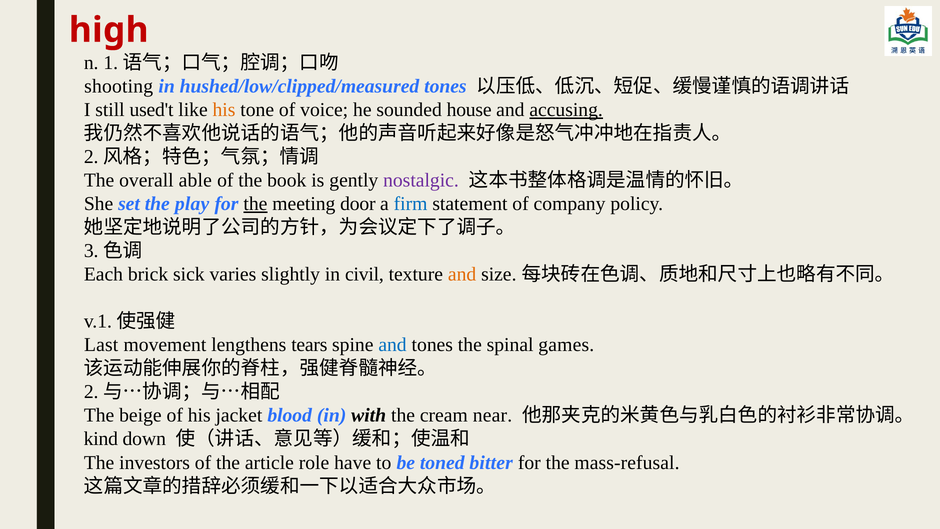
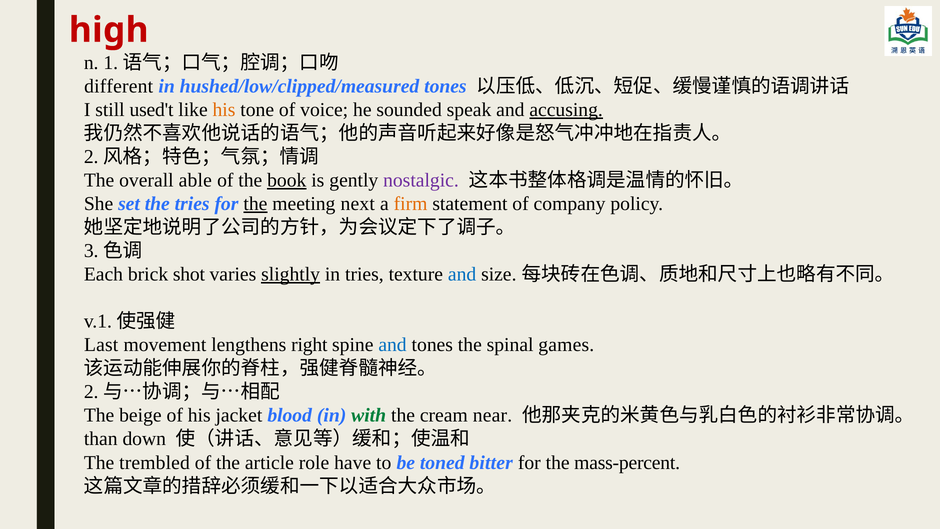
shooting: shooting -> different
house: house -> speak
book underline: none -> present
the play: play -> tries
door: door -> next
firm colour: blue -> orange
sick: sick -> shot
slightly underline: none -> present
in civil: civil -> tries
and at (462, 274) colour: orange -> blue
tears: tears -> right
with colour: black -> green
kind: kind -> than
investors: investors -> trembled
mass-refusal: mass-refusal -> mass-percent
